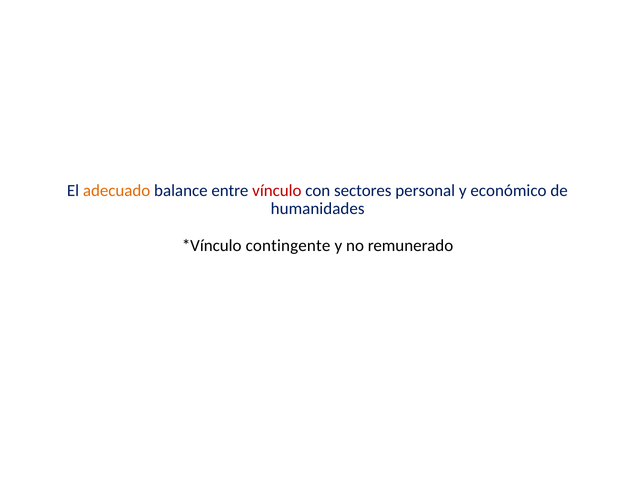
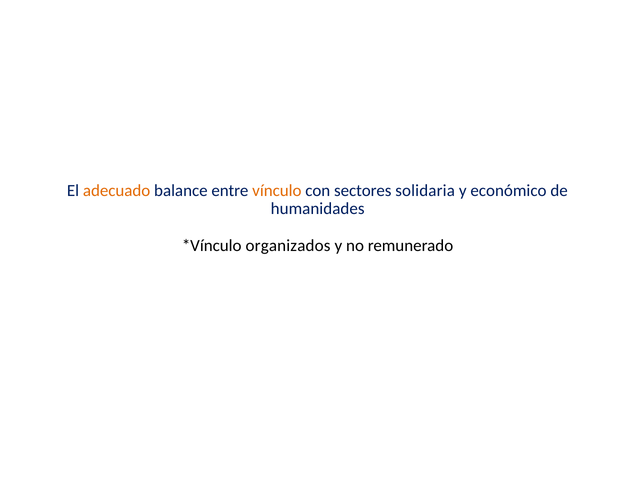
vínculo colour: red -> orange
personal: personal -> solidaria
contingente: contingente -> organizados
